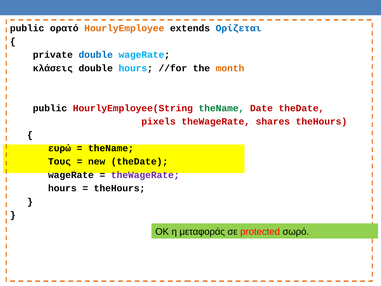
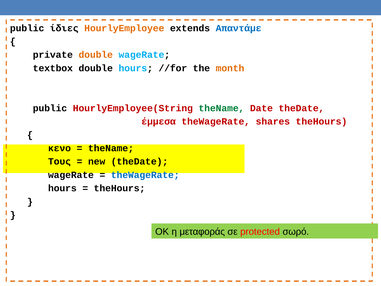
ορατό: ορατό -> ίδιες
Ορίζεται: Ορίζεται -> Απαντάμε
double at (96, 55) colour: blue -> orange
κλάσεις: κλάσεις -> textbox
pixels: pixels -> έμμεσα
ευρώ: ευρώ -> κενο
theWageRate at (145, 175) colour: purple -> blue
